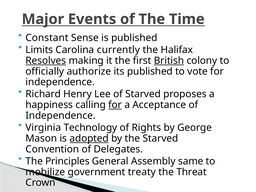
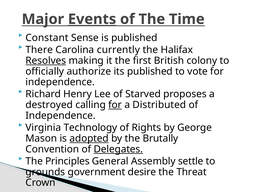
Events underline: none -> present
Limits: Limits -> There
British underline: present -> none
happiness: happiness -> destroyed
Acceptance: Acceptance -> Distributed
the Starved: Starved -> Brutally
Delegates underline: none -> present
same: same -> settle
mobilize: mobilize -> grounds
treaty: treaty -> desire
